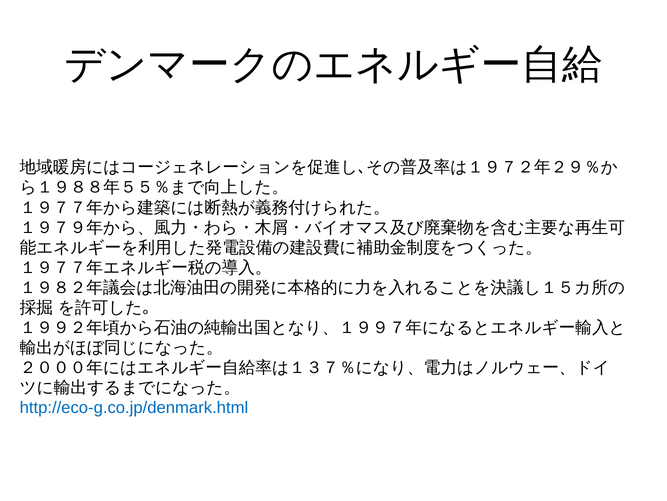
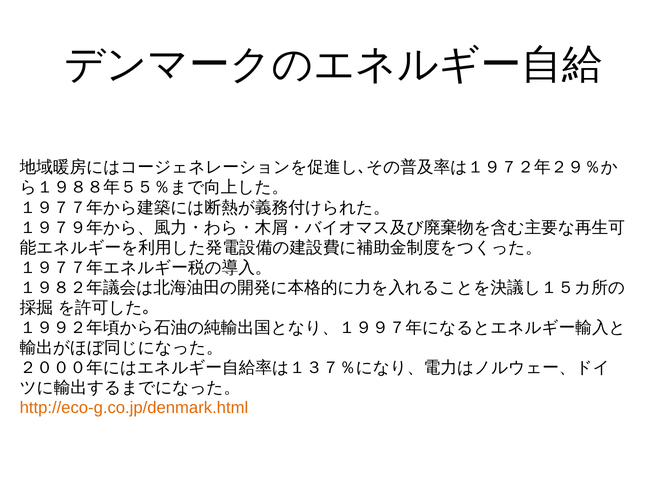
http://eco-g.co.jp/denmark.html colour: blue -> orange
